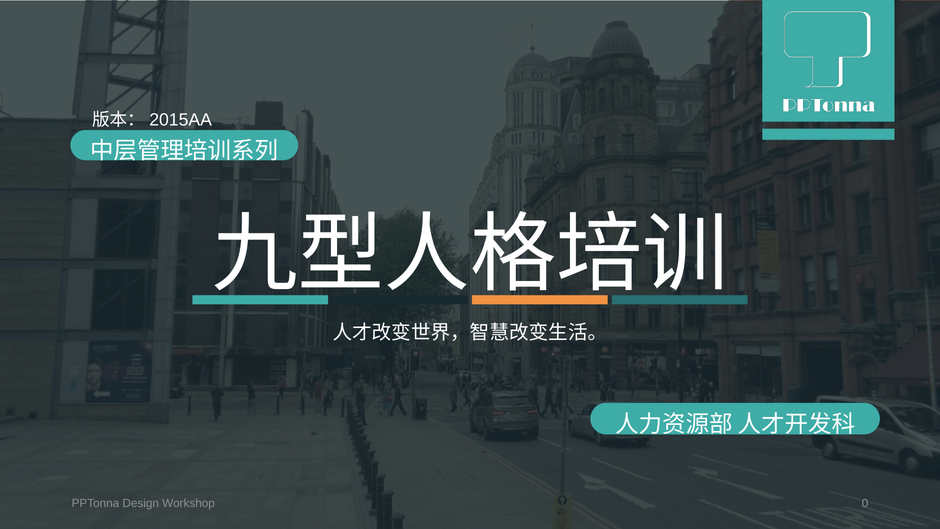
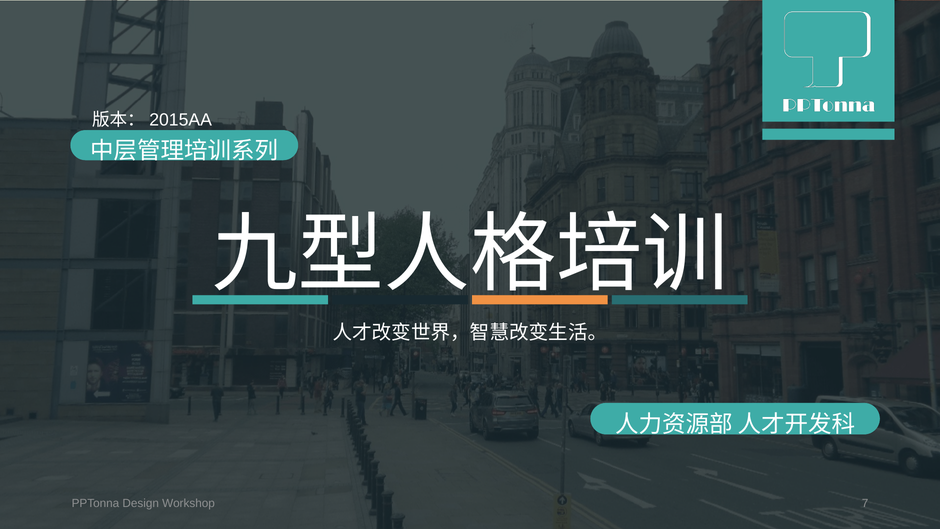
0: 0 -> 7
